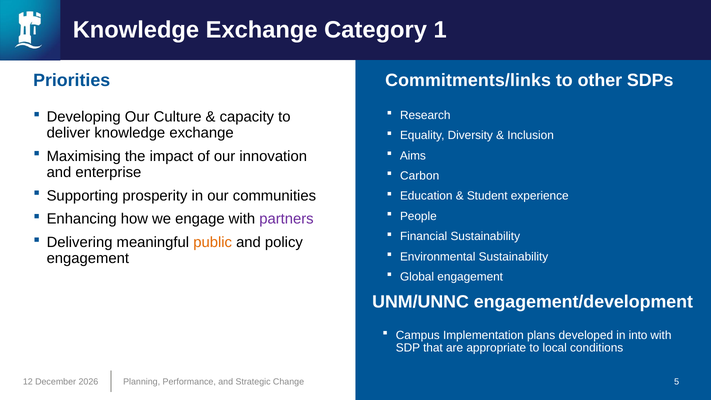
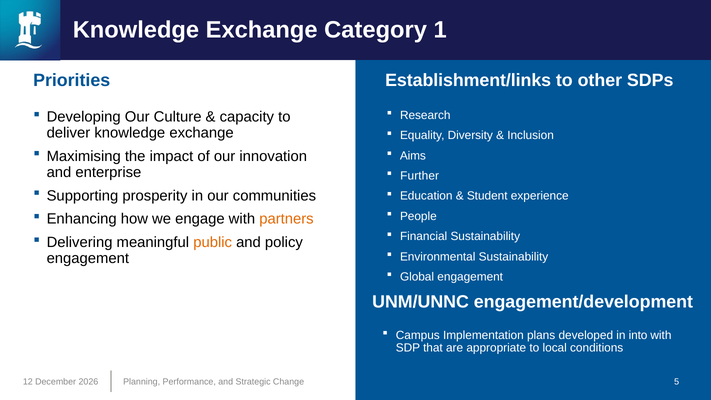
Commitments/links: Commitments/links -> Establishment/links
Carbon: Carbon -> Further
partners colour: purple -> orange
